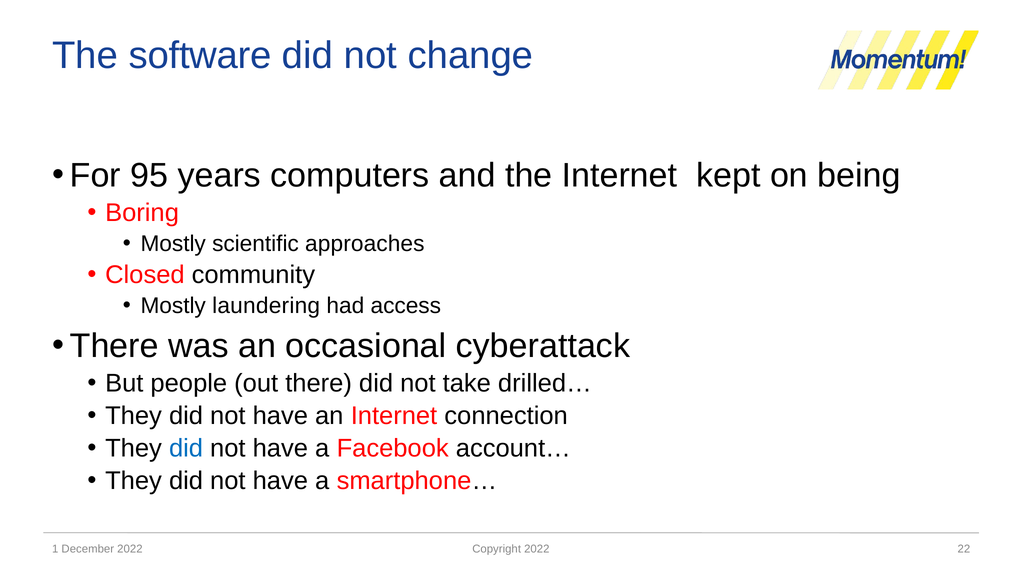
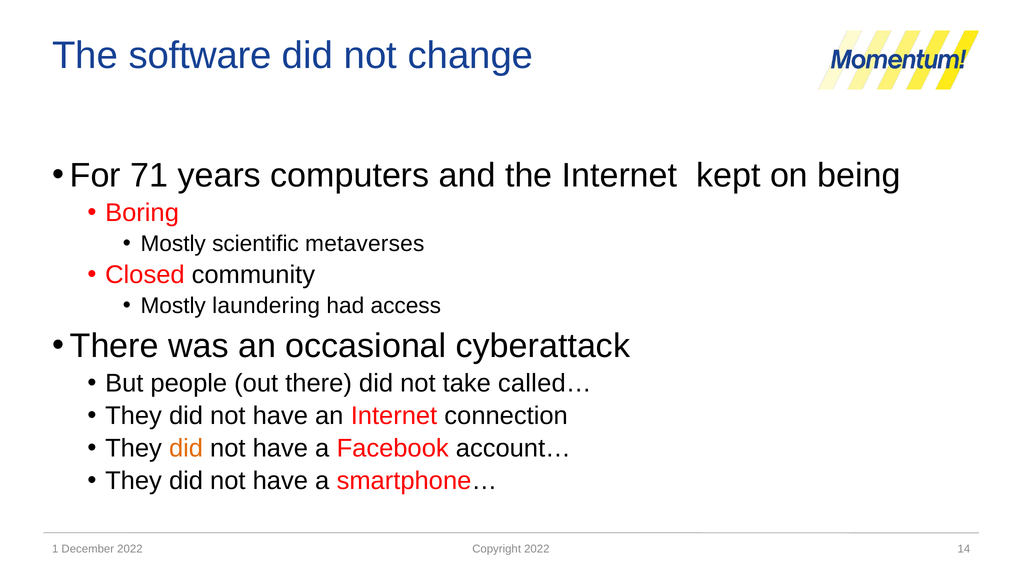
95: 95 -> 71
approaches: approaches -> metaverses
drilled…: drilled… -> called…
did at (186, 448) colour: blue -> orange
22: 22 -> 14
